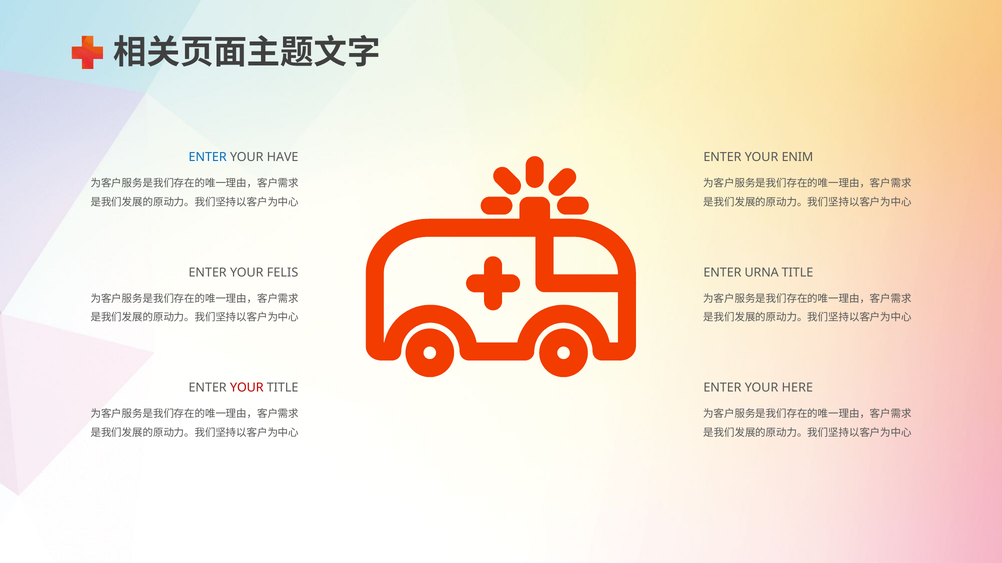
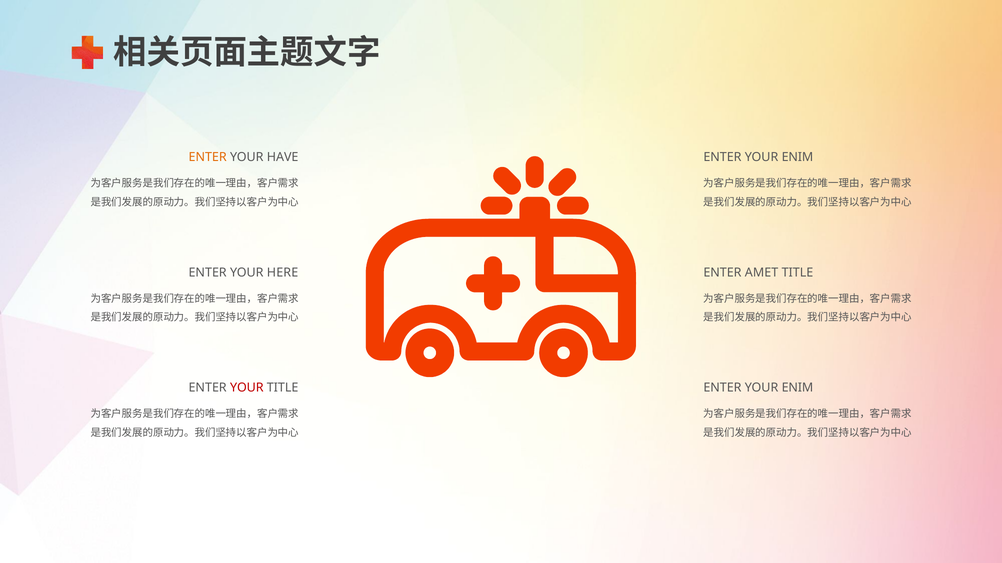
ENTER at (208, 157) colour: blue -> orange
FELIS: FELIS -> HERE
URNA: URNA -> AMET
HERE at (797, 388): HERE -> ENIM
